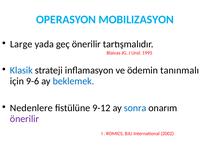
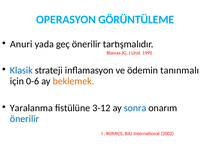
MOBILIZASYON: MOBILIZASYON -> GÖRÜNTÜLEME
Large: Large -> Anuri
9-6: 9-6 -> 0-6
beklemek colour: blue -> orange
Nedenlere: Nedenlere -> Yaralanma
9-12: 9-12 -> 3-12
önerilir at (24, 118) colour: purple -> blue
